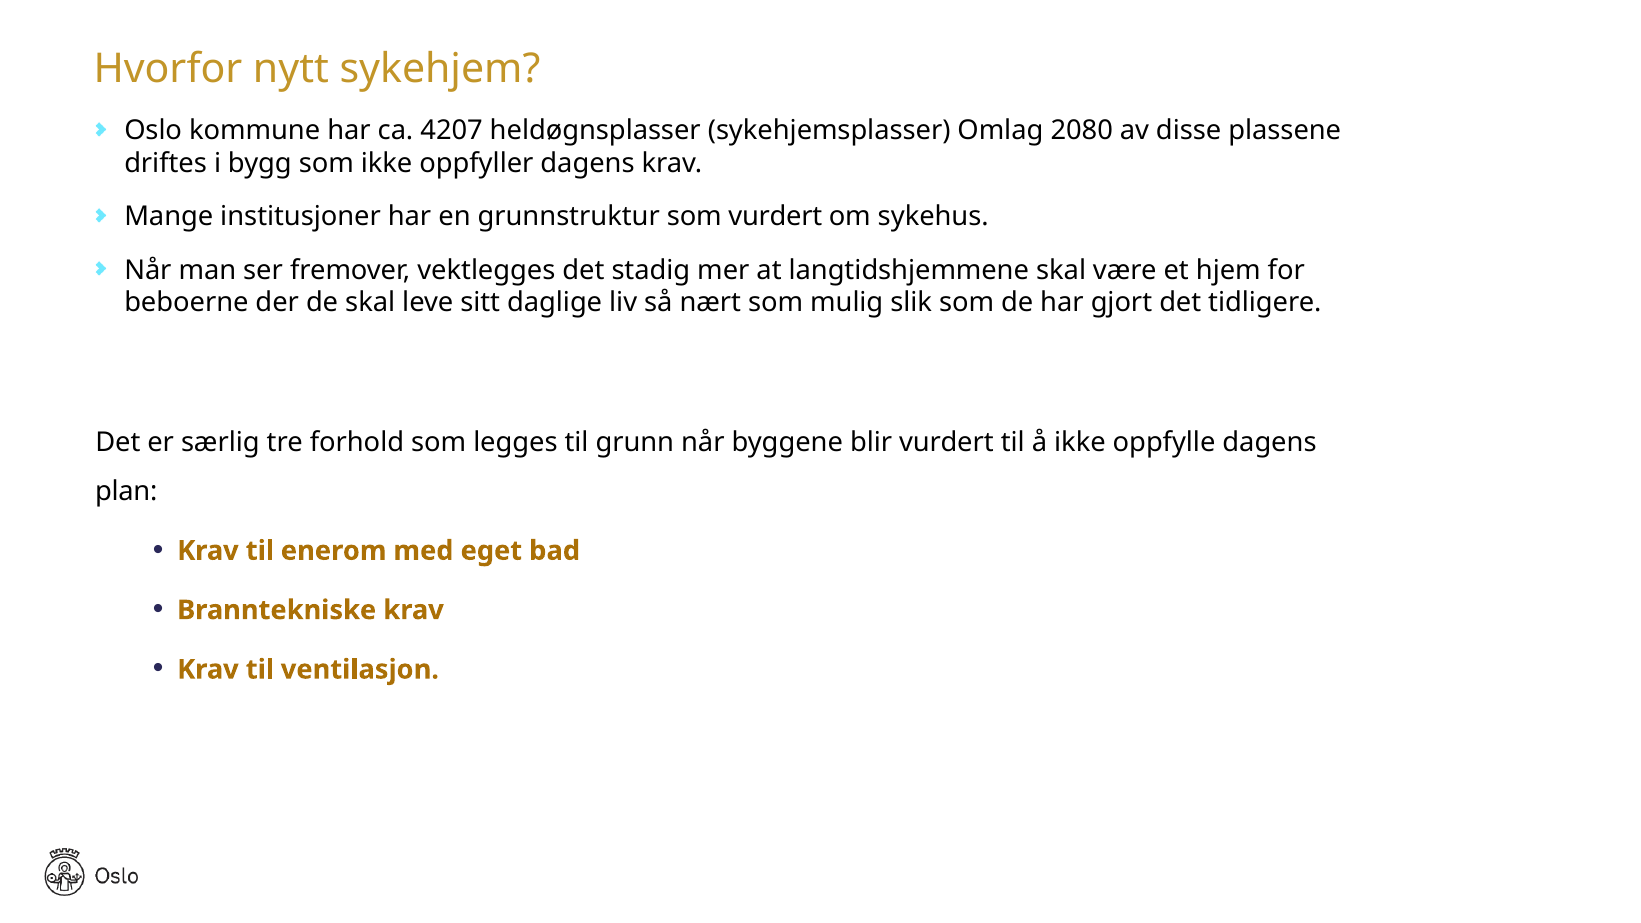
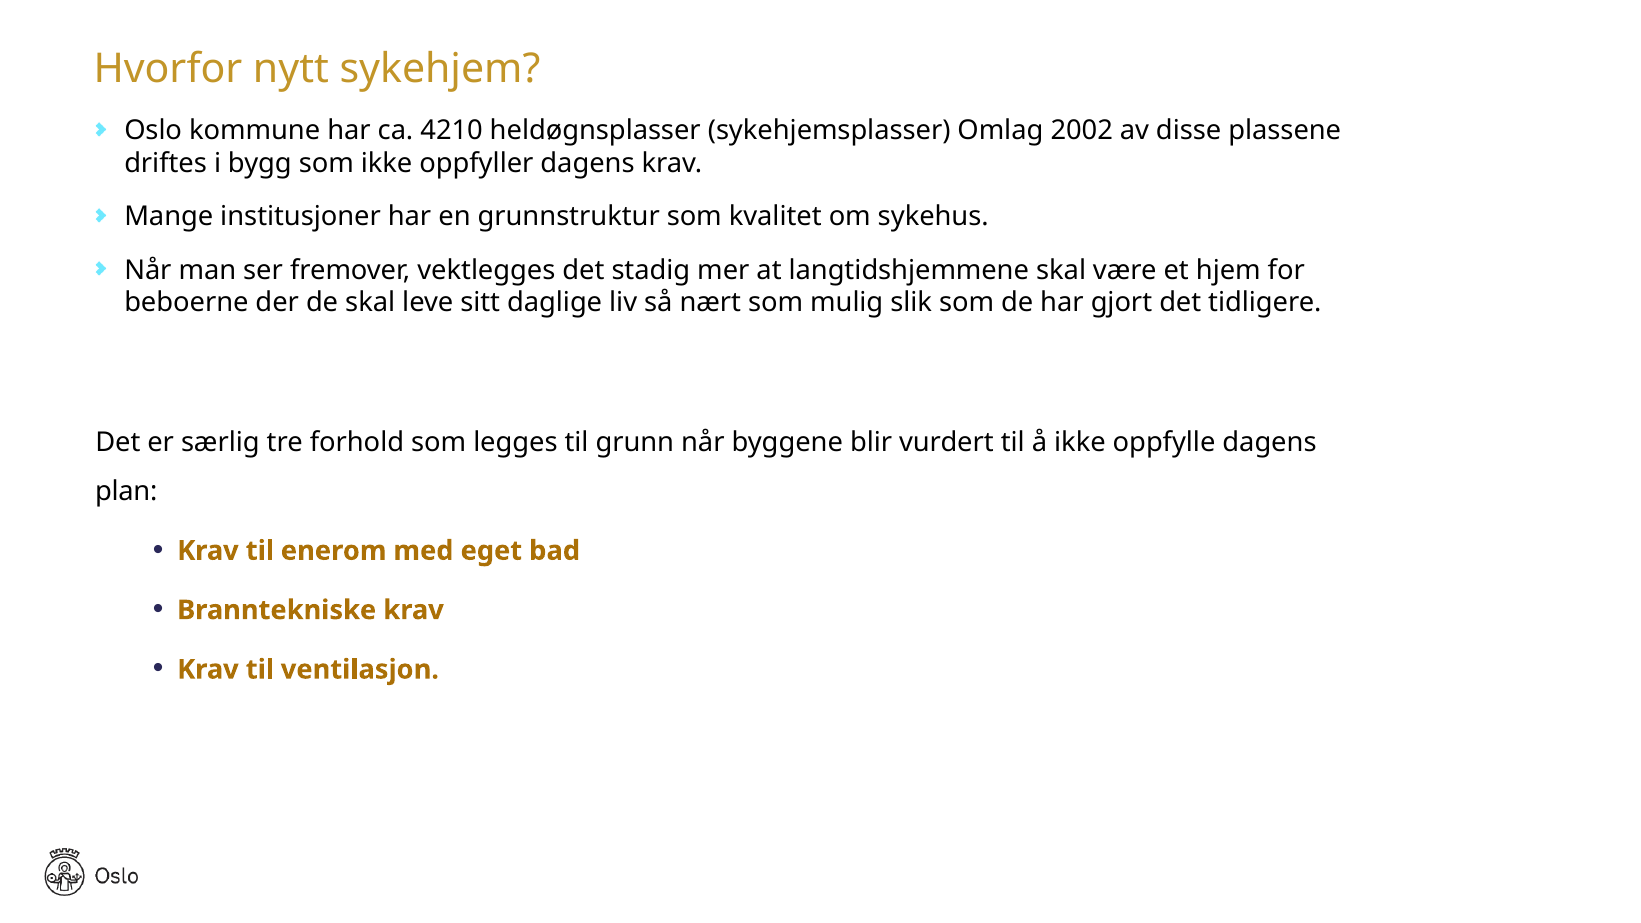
4207: 4207 -> 4210
2080: 2080 -> 2002
som vurdert: vurdert -> kvalitet
